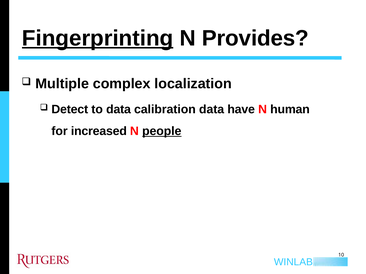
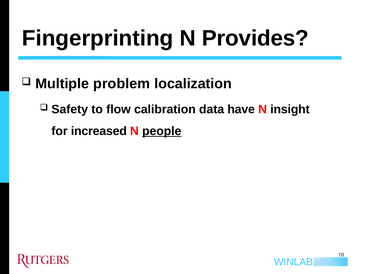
Fingerprinting underline: present -> none
complex: complex -> problem
Detect: Detect -> Safety
to data: data -> flow
human: human -> insight
